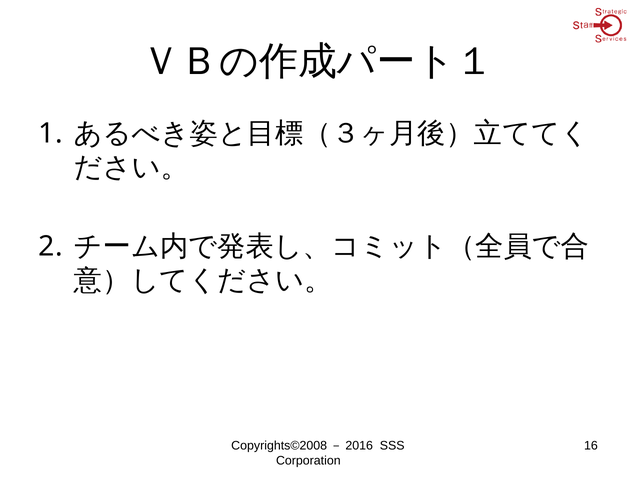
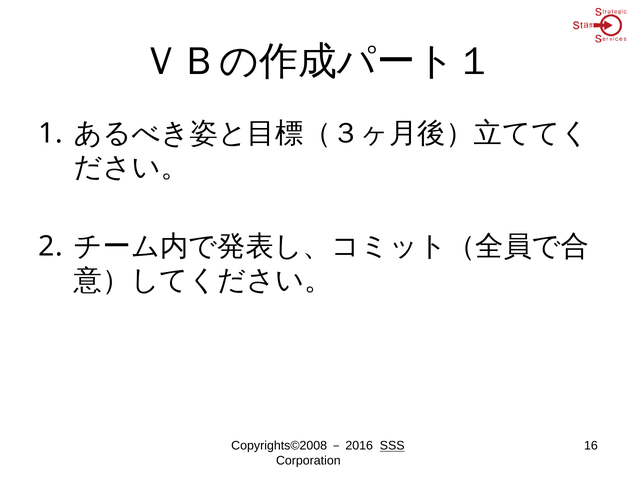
SSS underline: none -> present
